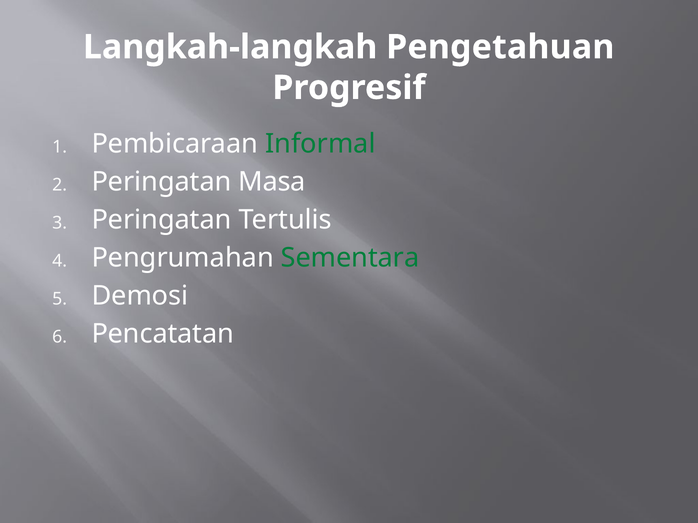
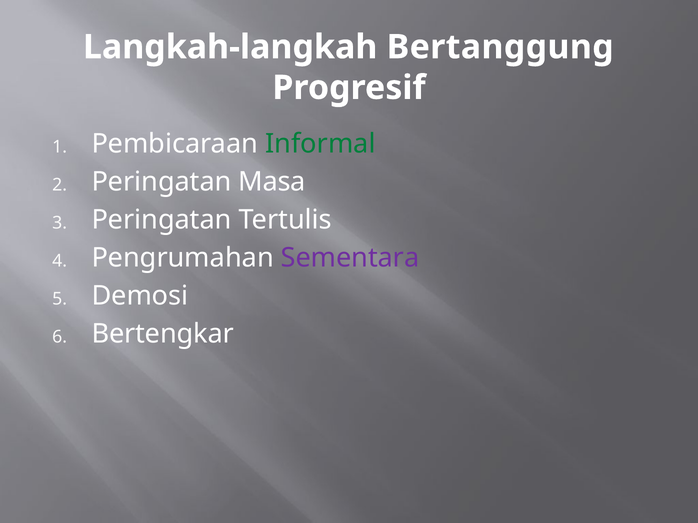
Pengetahuan: Pengetahuan -> Bertanggung
Sementara colour: green -> purple
Pencatatan: Pencatatan -> Bertengkar
